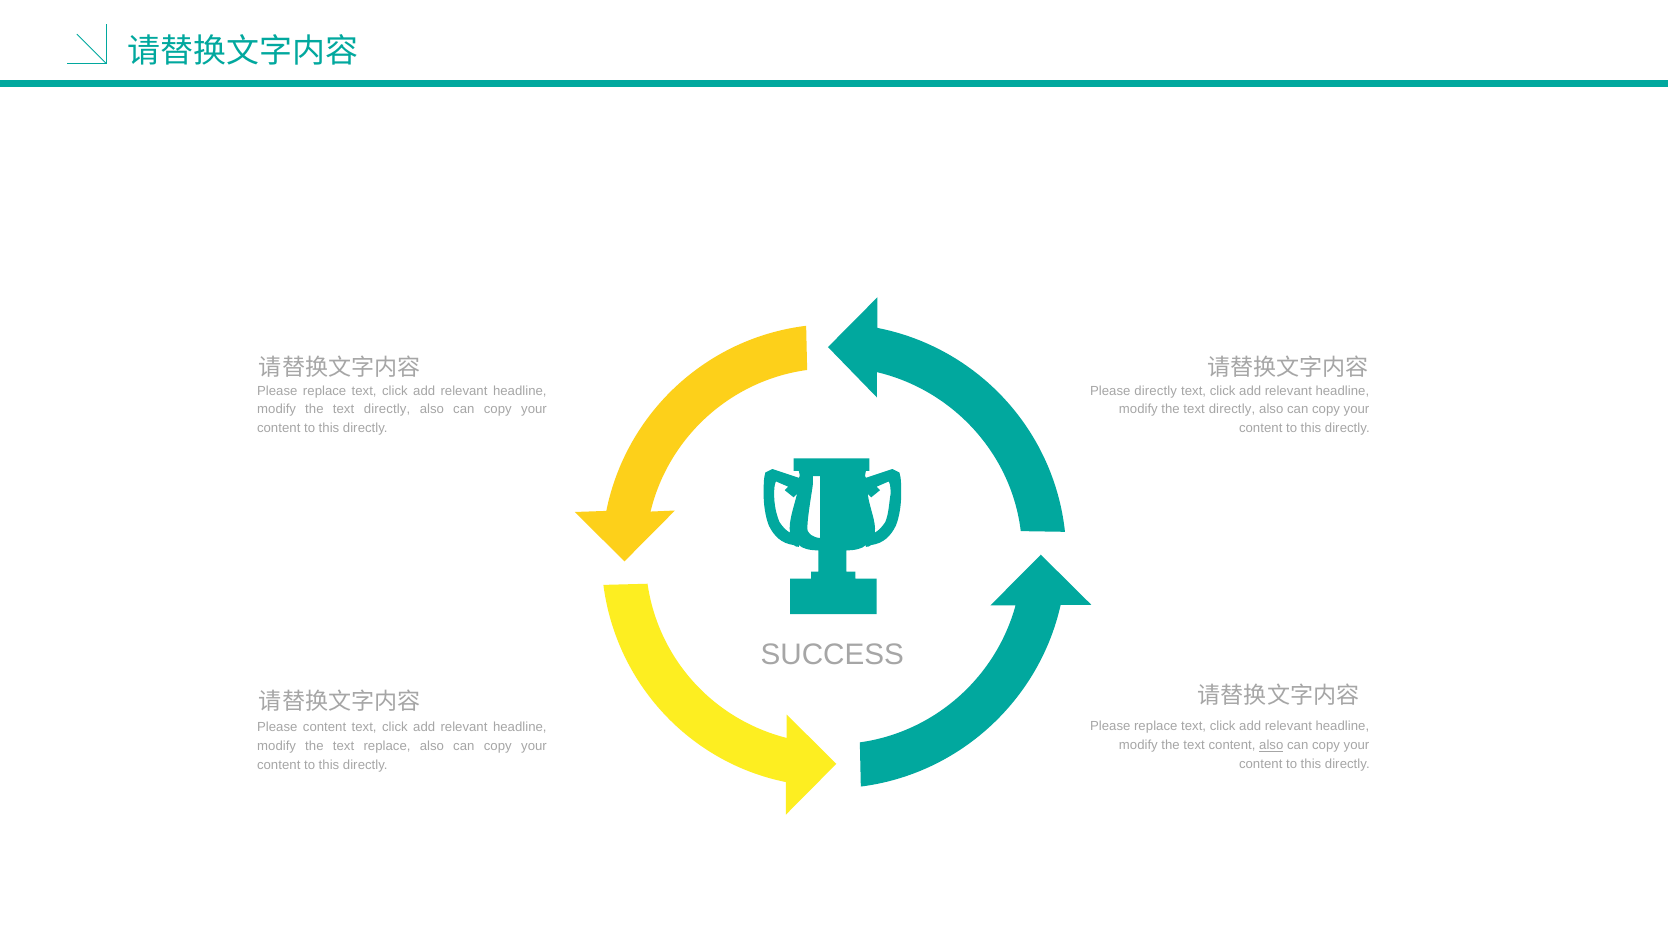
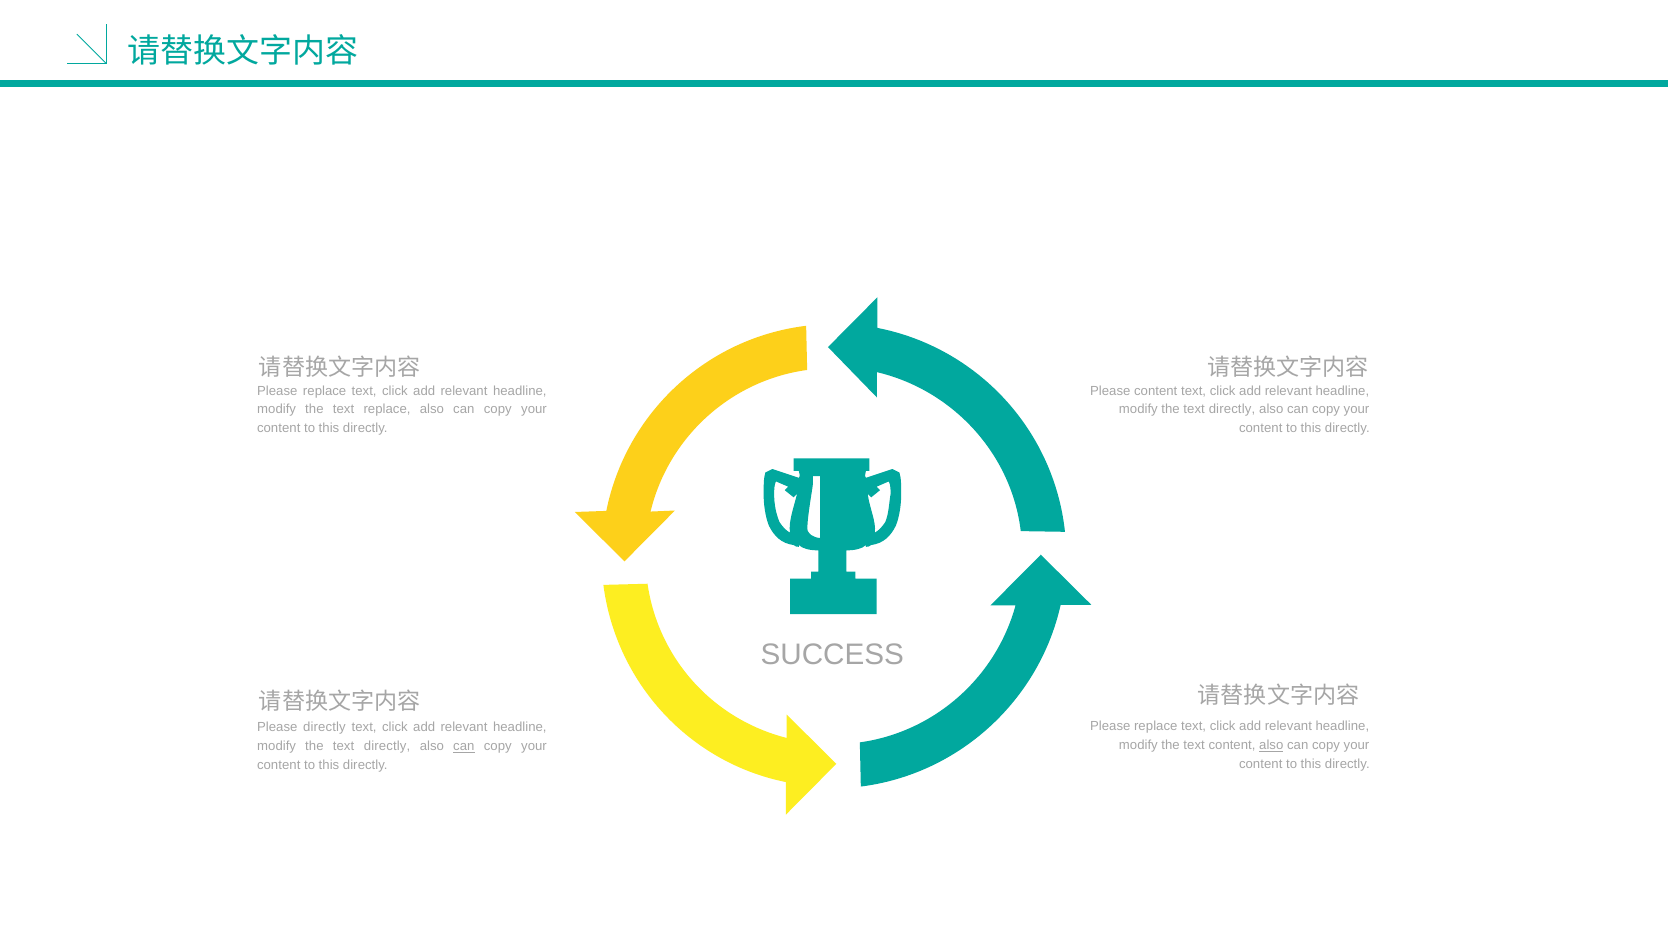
Please directly: directly -> content
directly at (387, 410): directly -> replace
Please content: content -> directly
replace at (387, 746): replace -> directly
can at (464, 746) underline: none -> present
